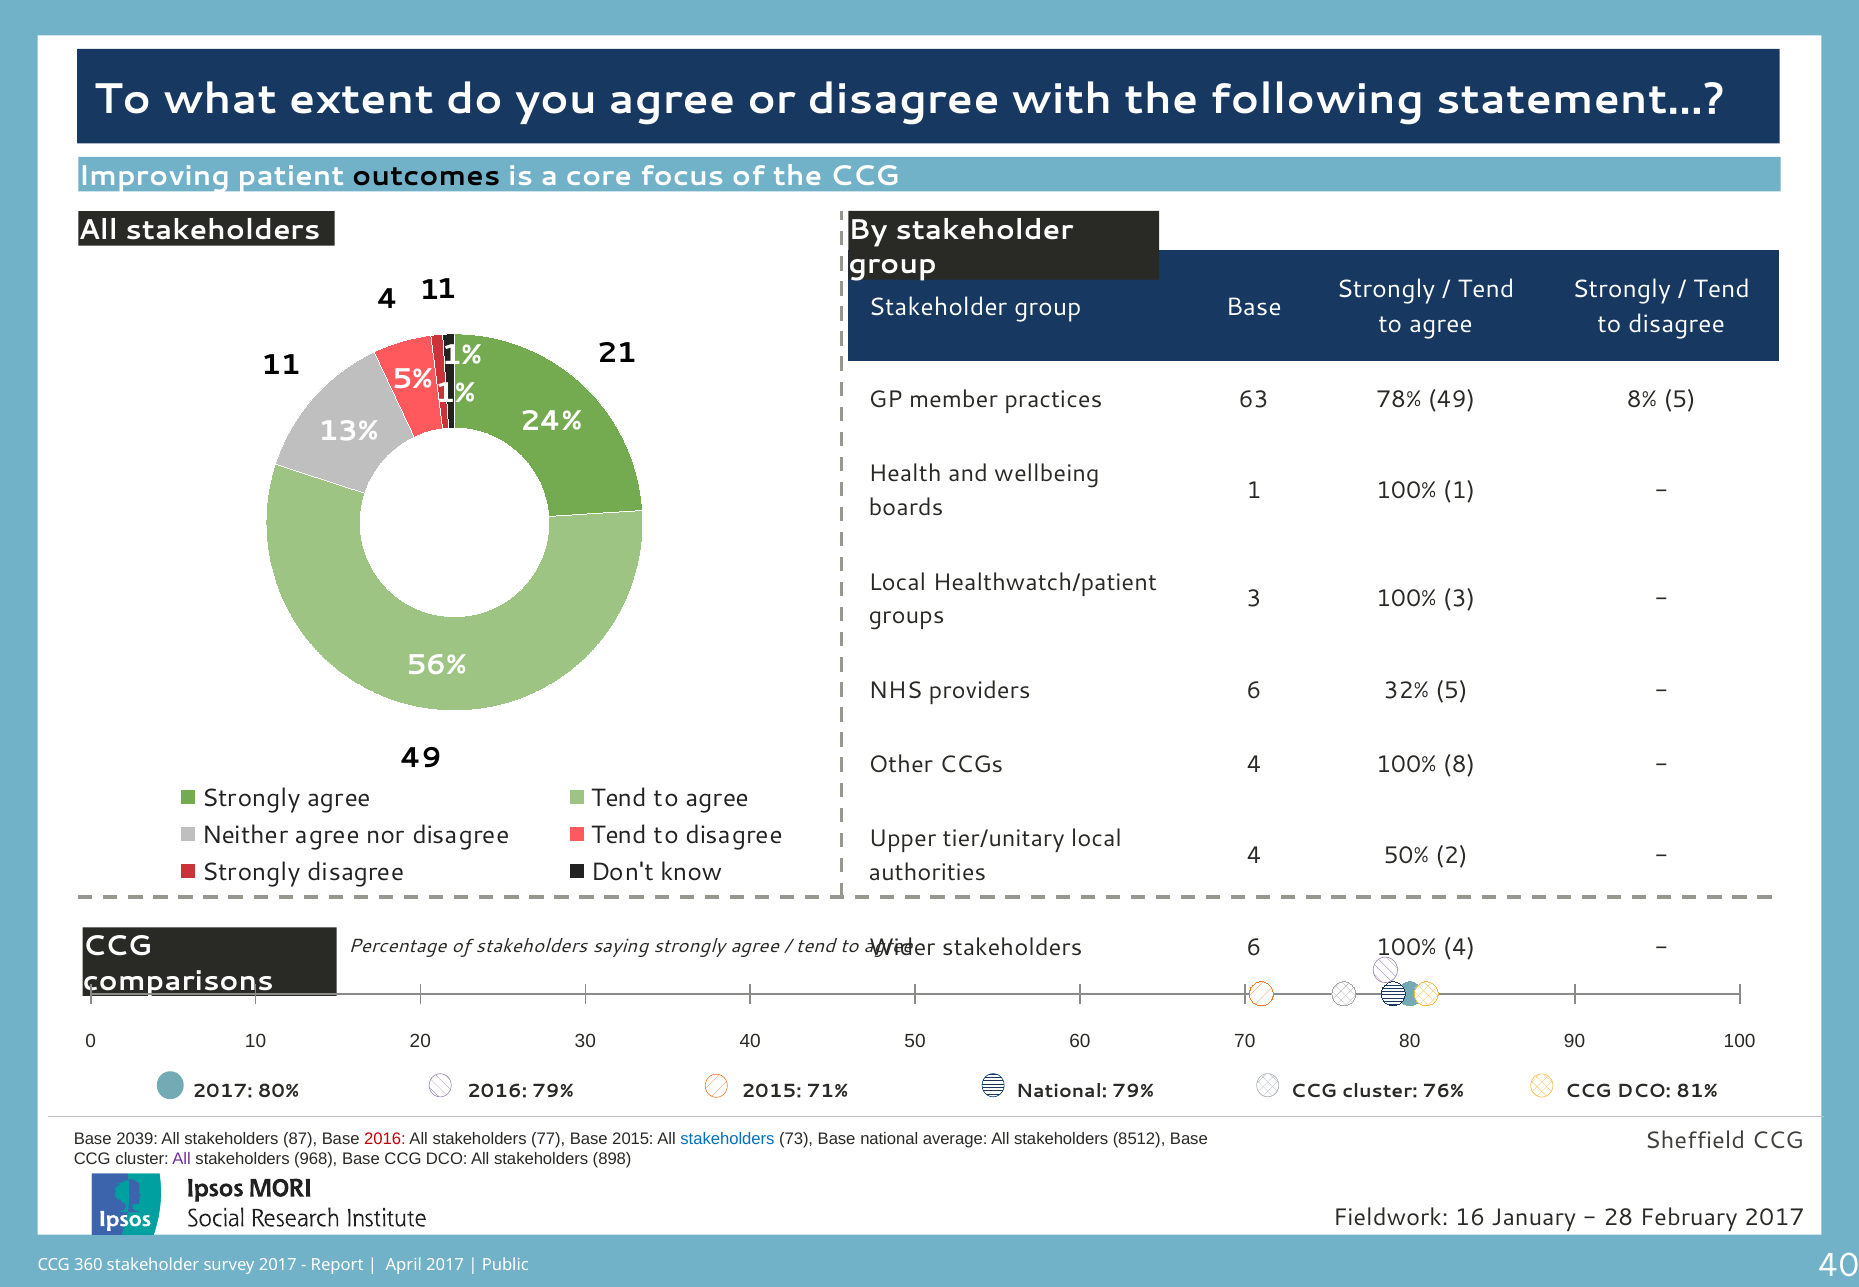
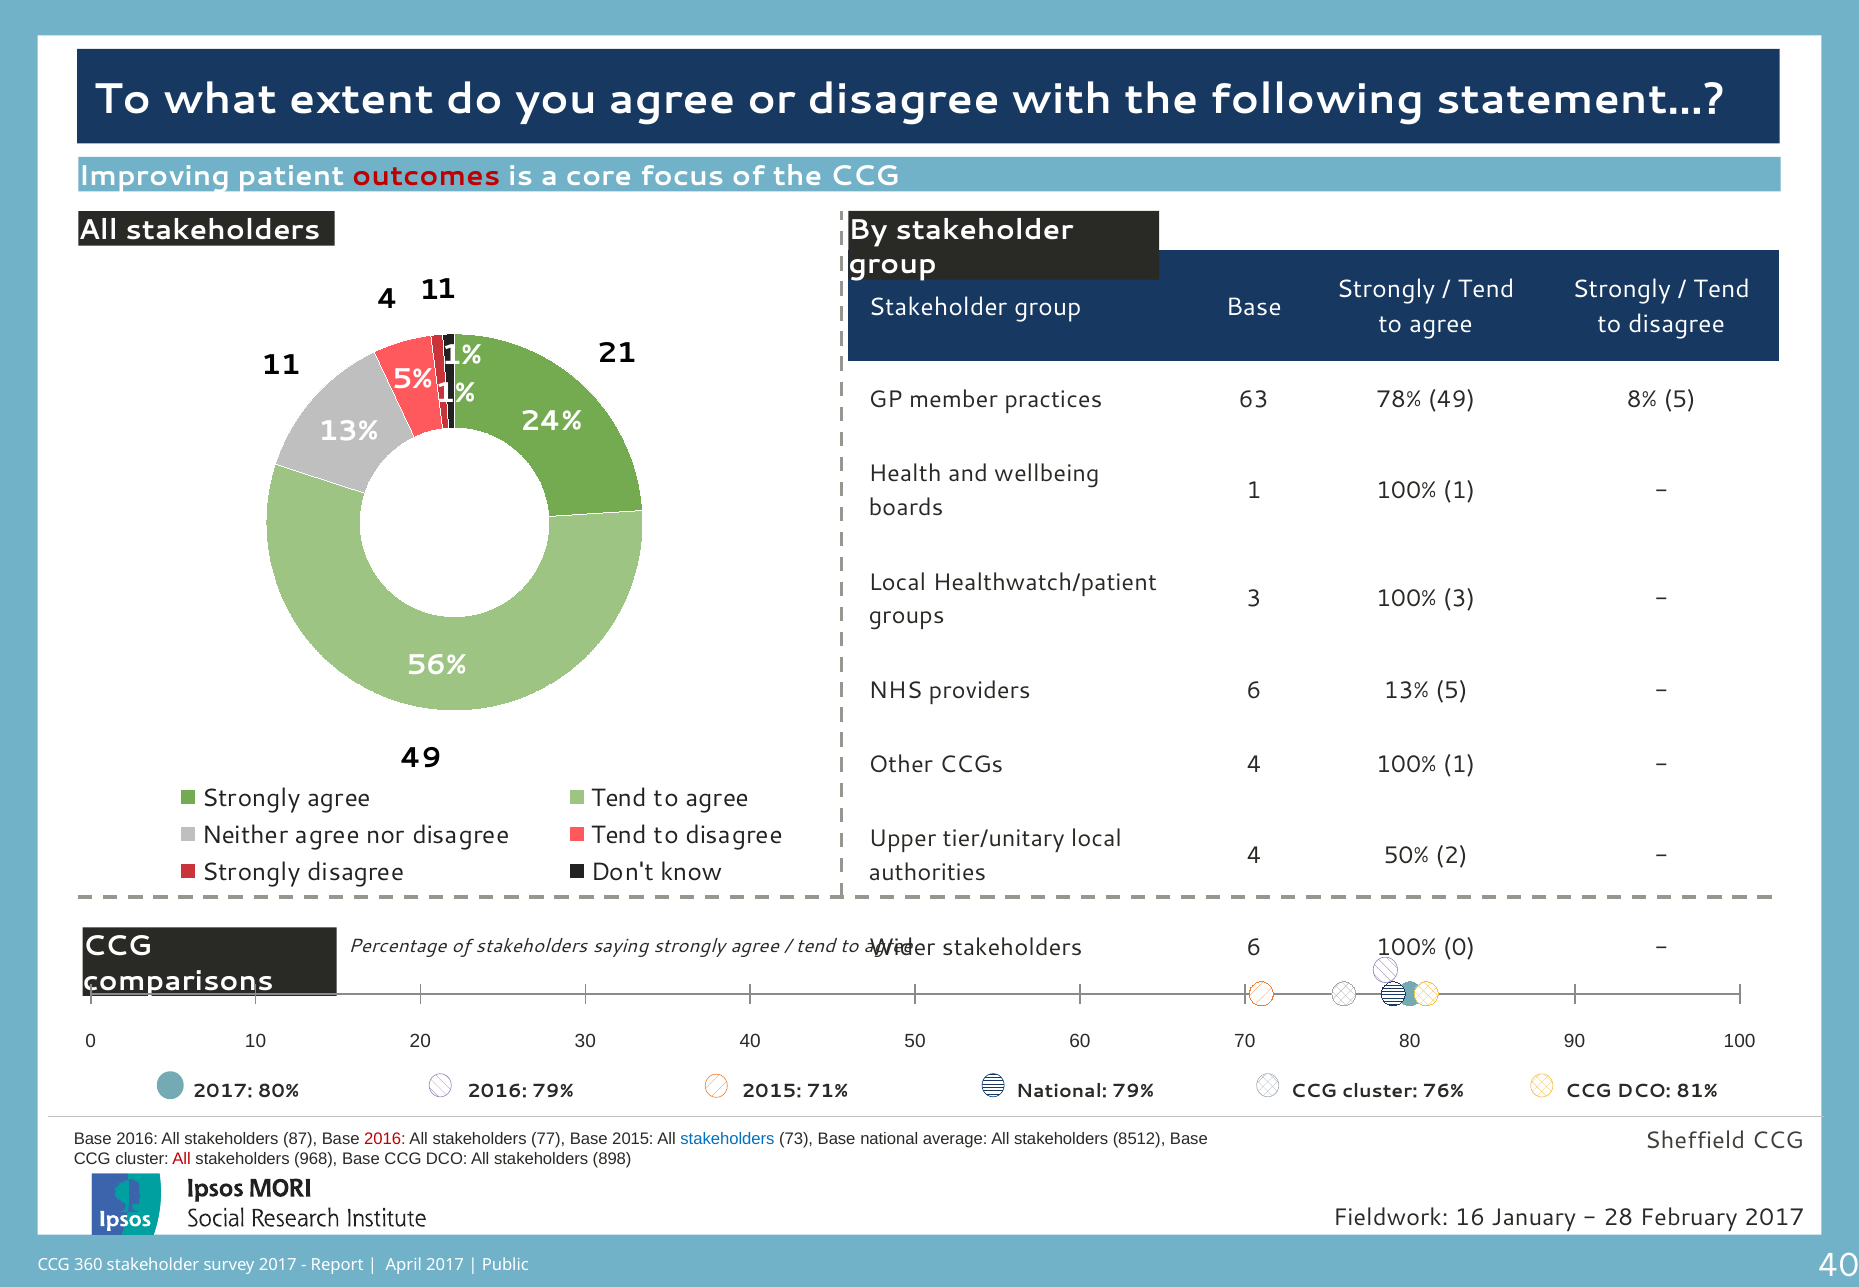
outcomes colour: black -> red
6 32%: 32% -> 13%
4 100% 8: 8 -> 1
100% 4: 4 -> 0
2039 at (137, 1139): 2039 -> 2016
All at (182, 1159) colour: purple -> red
